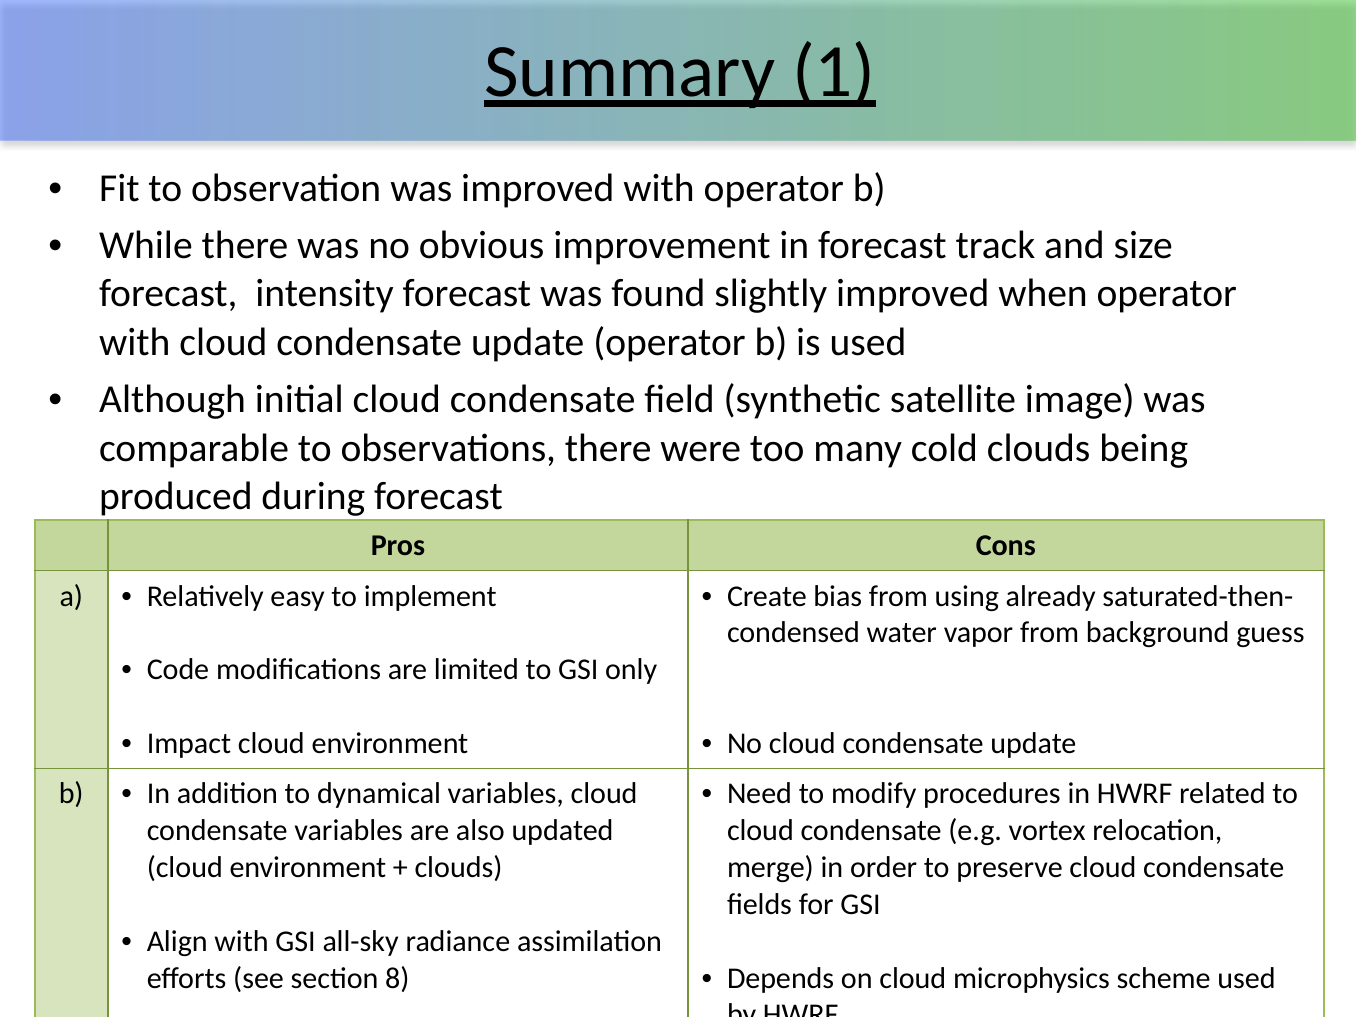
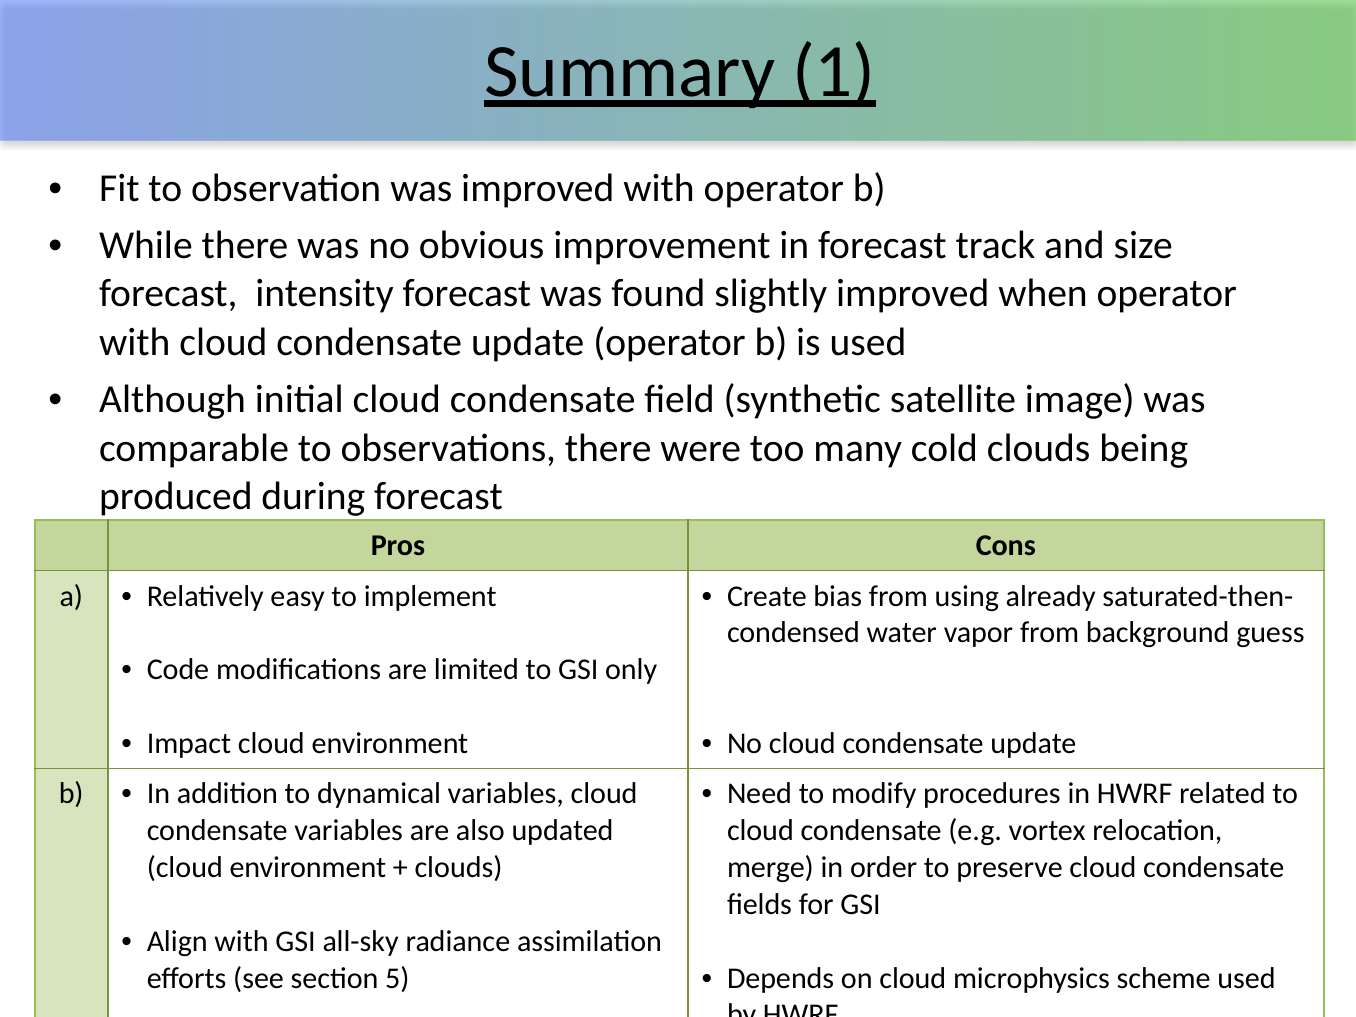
8: 8 -> 5
